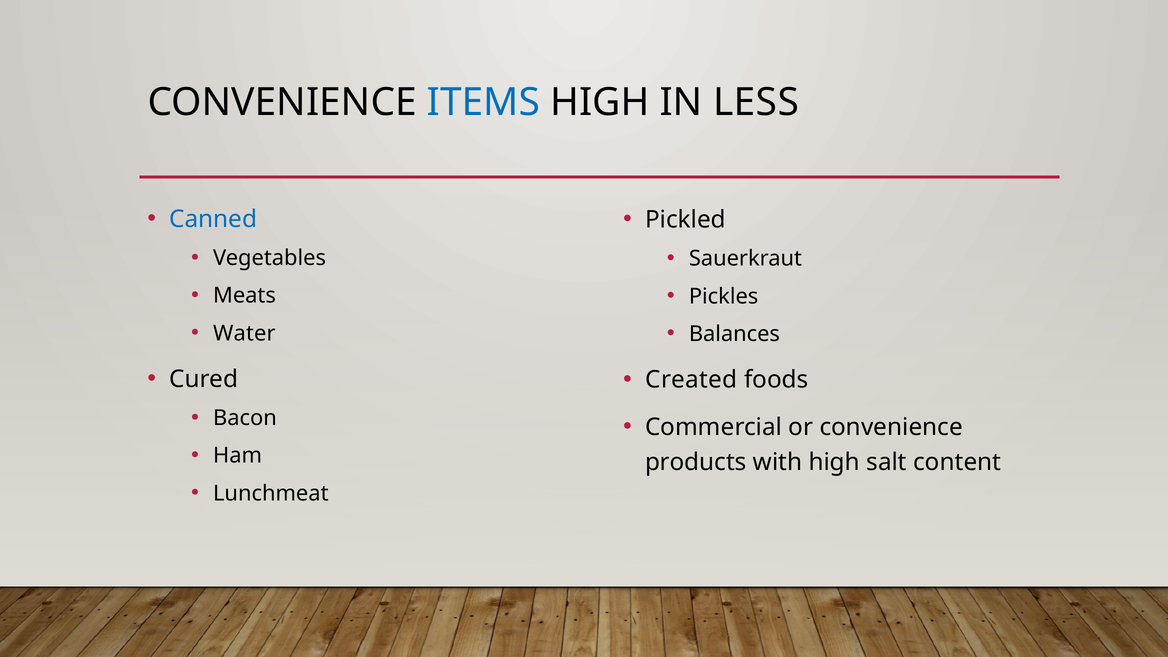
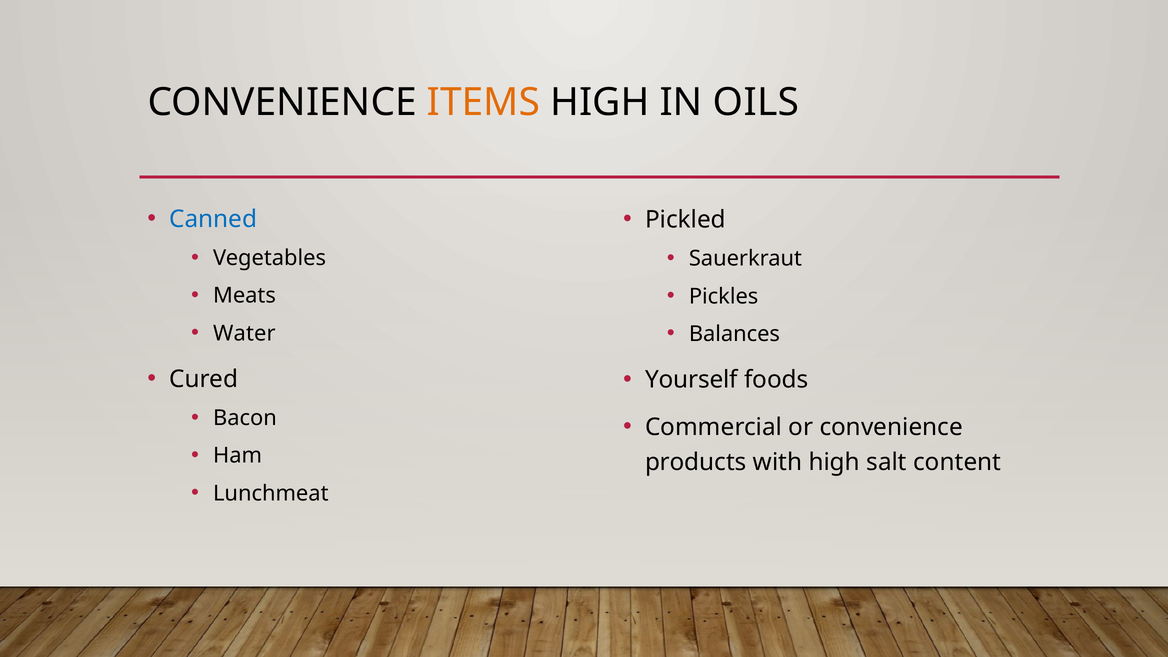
ITEMS colour: blue -> orange
LESS: LESS -> OILS
Created: Created -> Yourself
